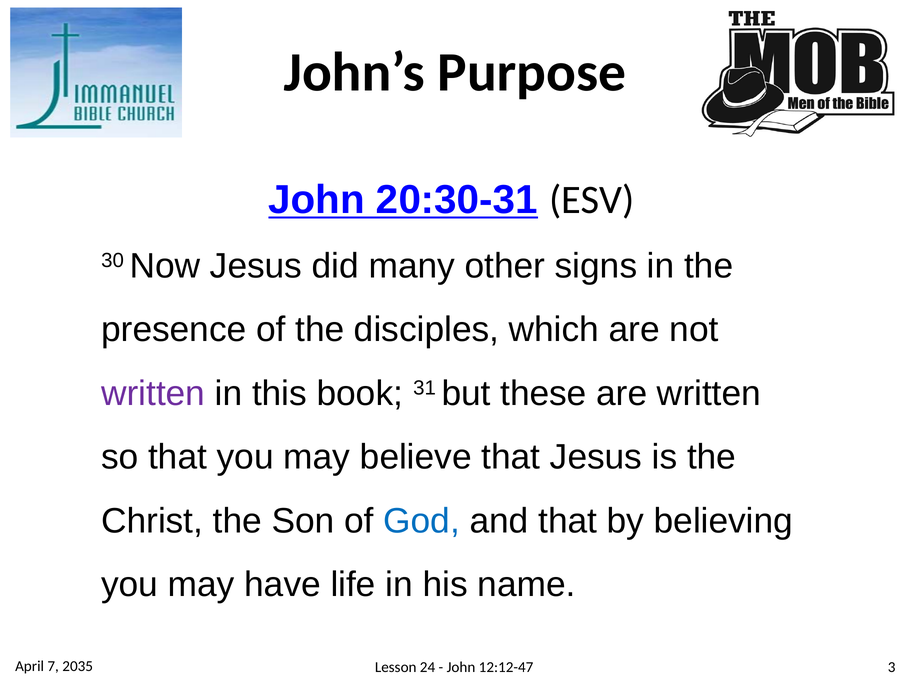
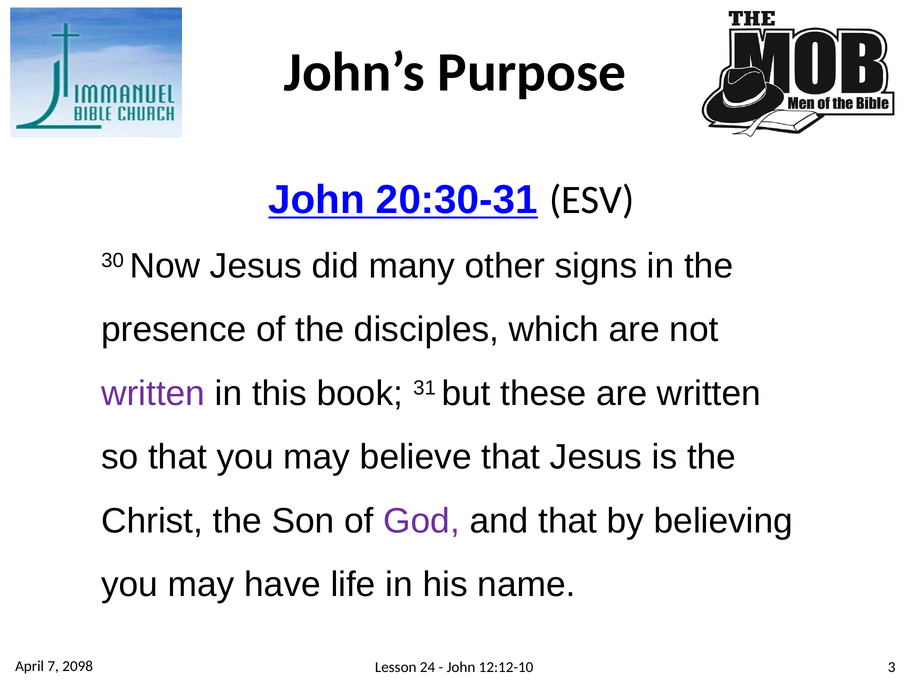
God colour: blue -> purple
2035: 2035 -> 2098
12:12-47: 12:12-47 -> 12:12-10
